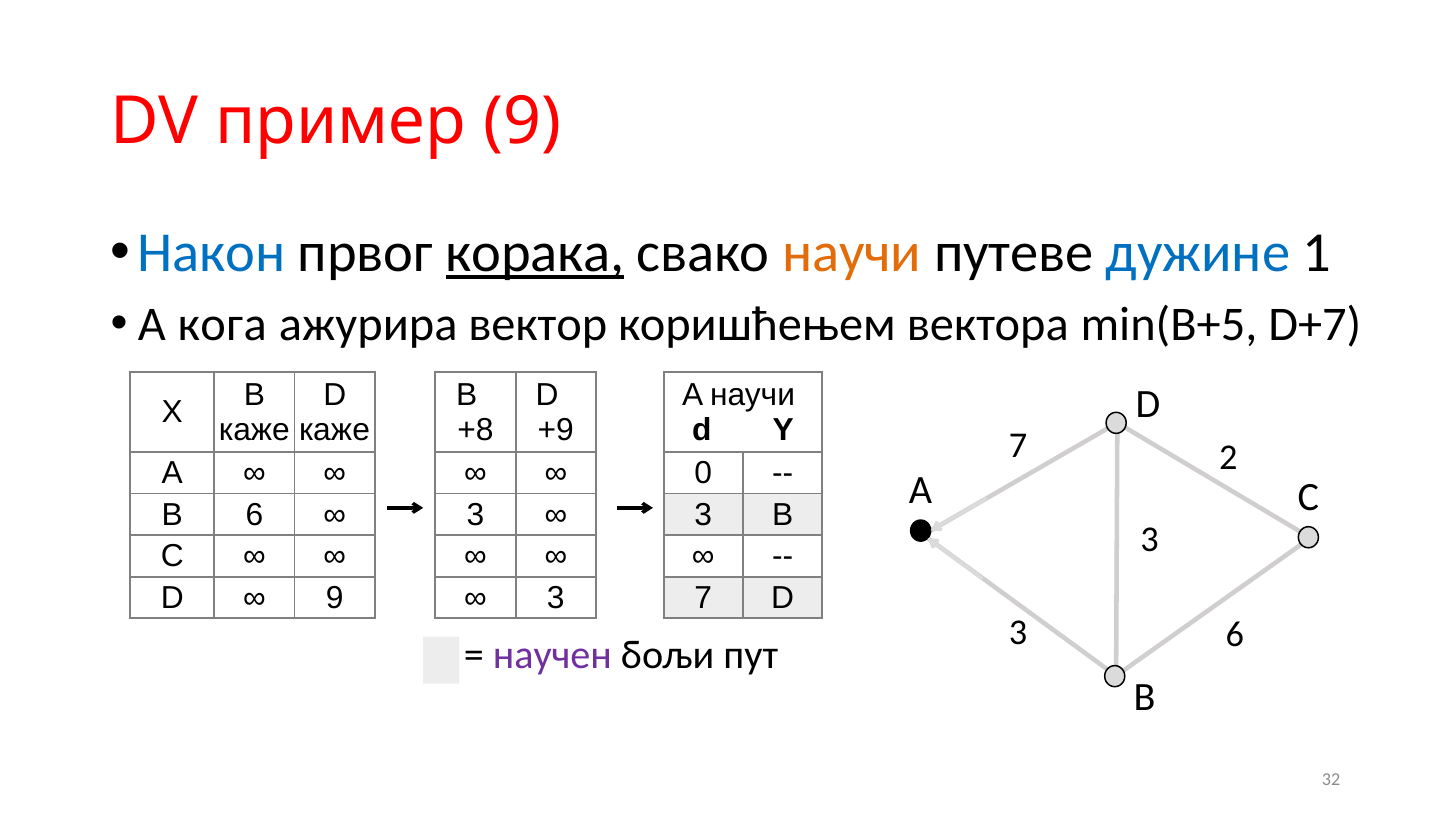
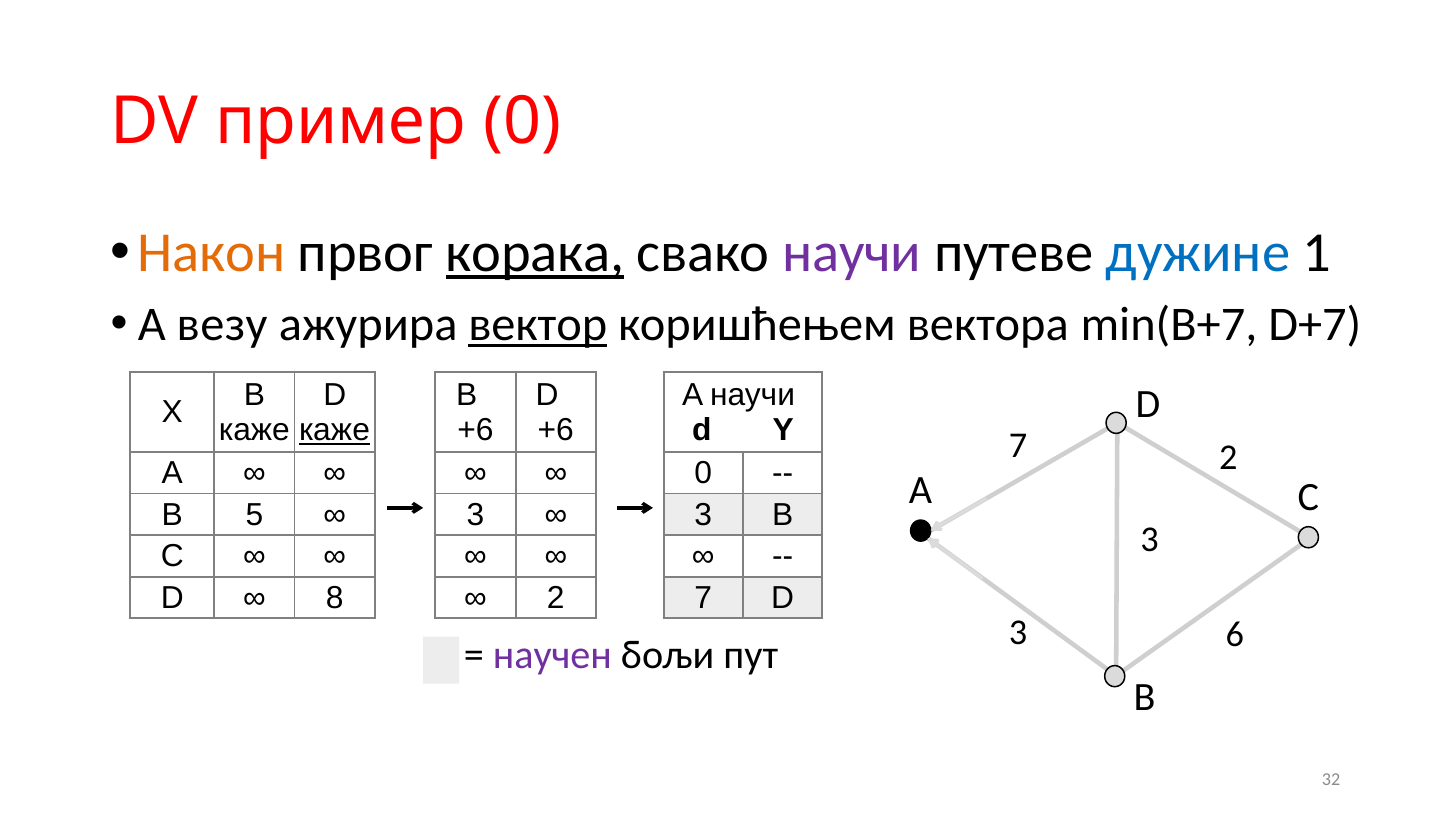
пример 9: 9 -> 0
Након colour: blue -> orange
научи at (852, 253) colour: orange -> purple
кога: кога -> везу
вектор underline: none -> present
min(B+5: min(B+5 -> min(B+7
каже at (335, 430) underline: none -> present
+8 at (475, 430): +8 -> +6
+9 at (556, 430): +9 -> +6
B 6: 6 -> 5
9 at (335, 598): 9 -> 8
3 at (556, 598): 3 -> 2
